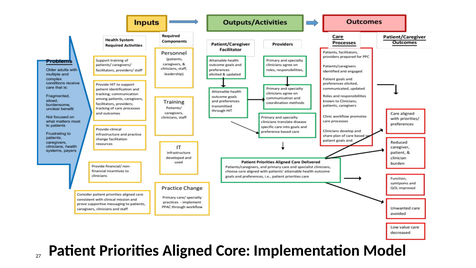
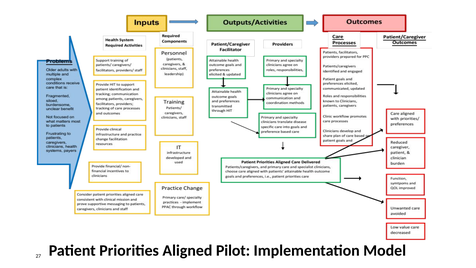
Core: Core -> Pilot
